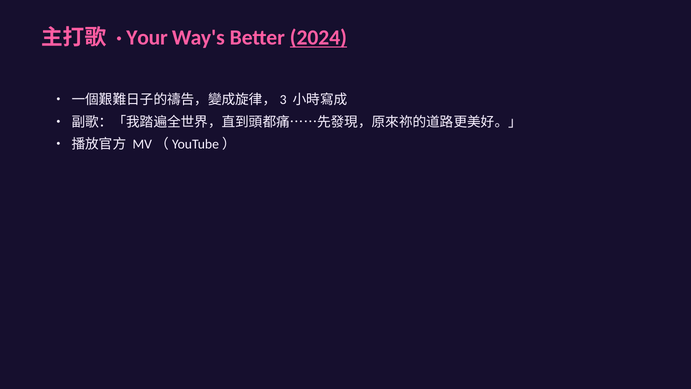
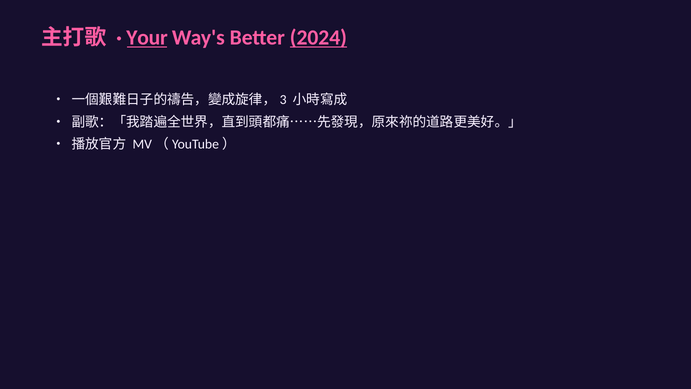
Your underline: none -> present
